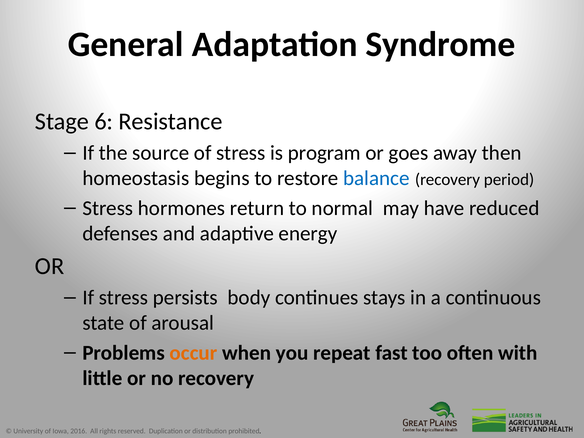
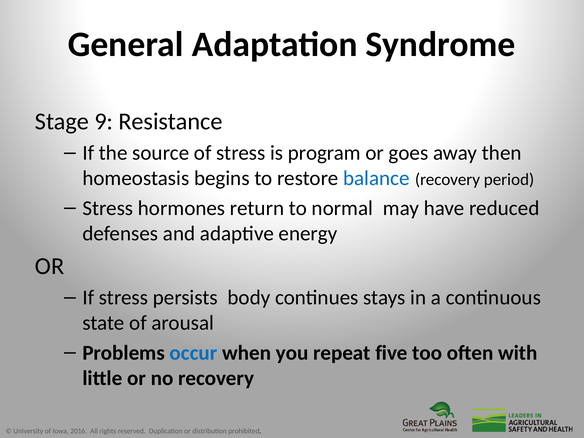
6: 6 -> 9
occur colour: orange -> blue
fast: fast -> five
